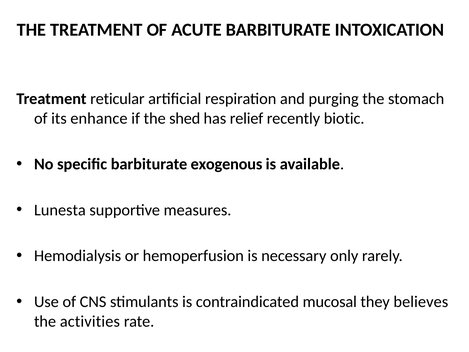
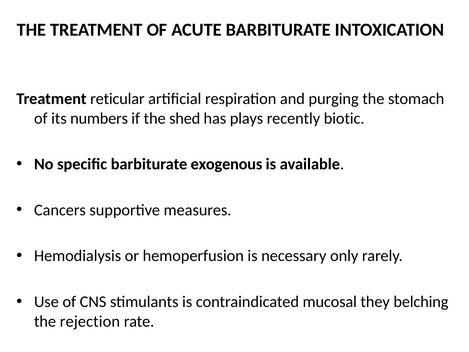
enhance: enhance -> numbers
relief: relief -> plays
Lunesta: Lunesta -> Cancers
believes: believes -> belching
activities: activities -> rejection
